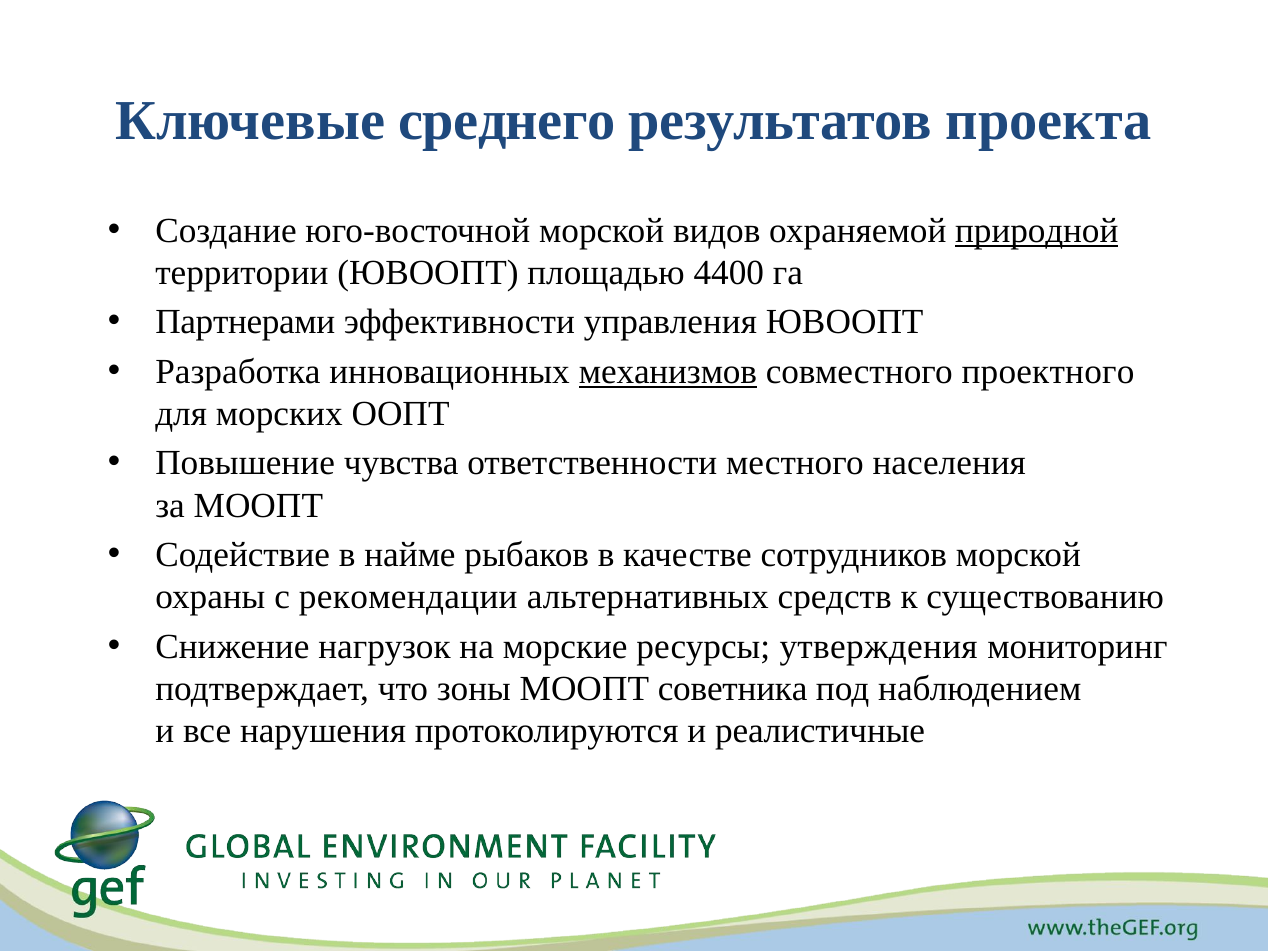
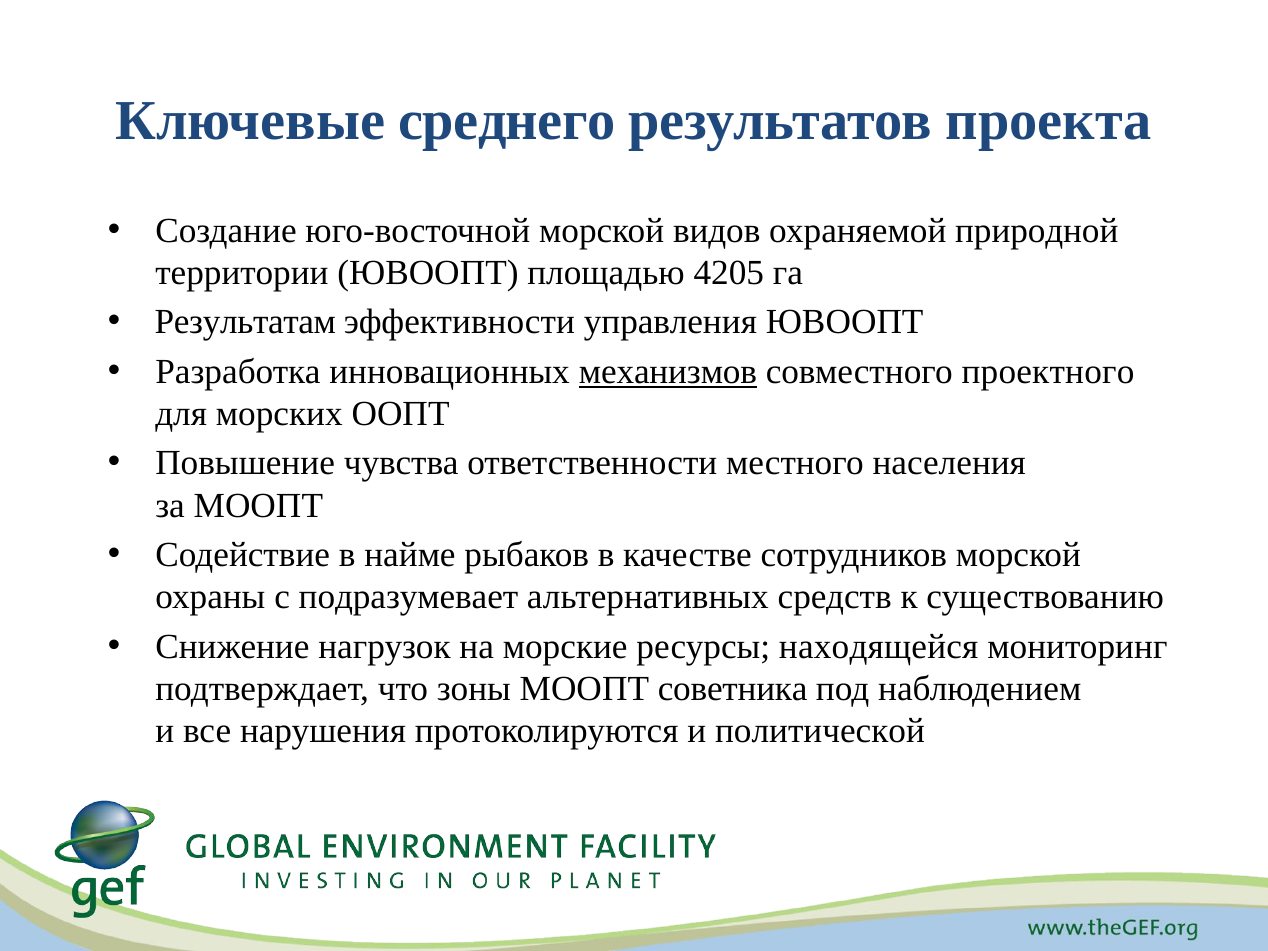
природной underline: present -> none
4400: 4400 -> 4205
Партнерами: Партнерами -> Результатам
рекомендации: рекомендации -> подразумевает
утверждения: утверждения -> находящейся
реалистичные: реалистичные -> политической
